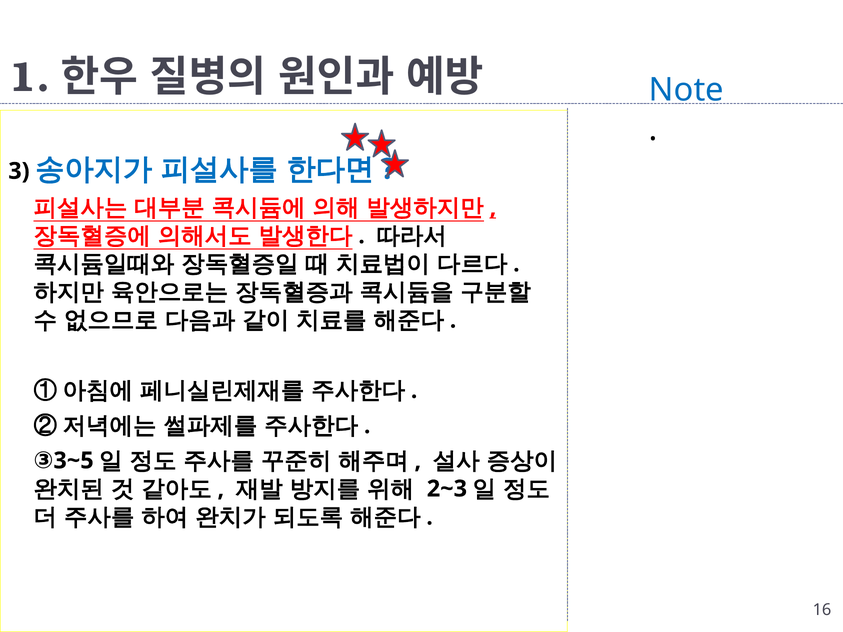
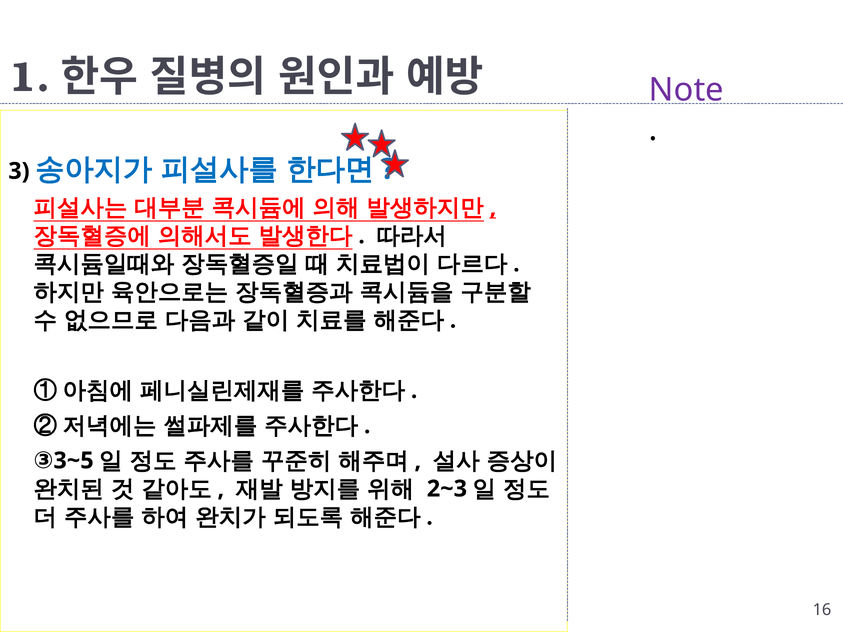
Note colour: blue -> purple
